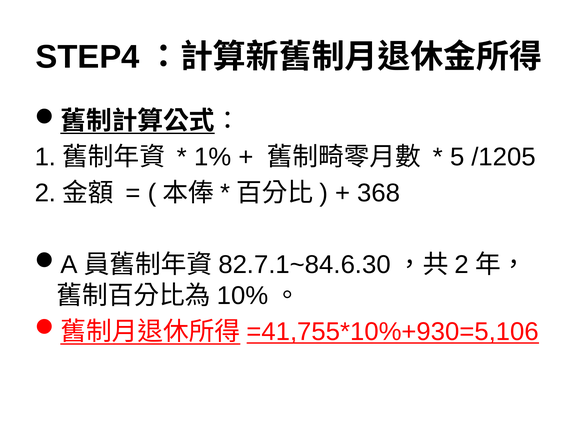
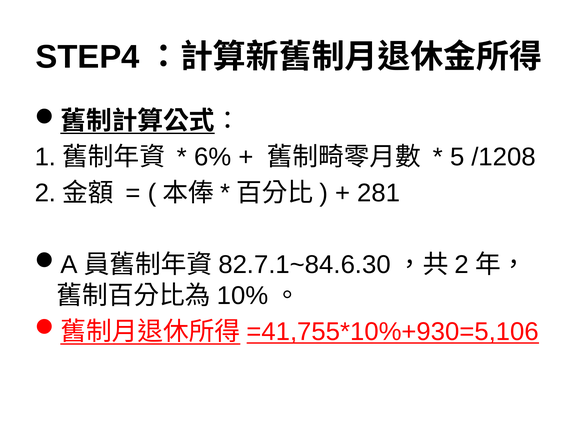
1%: 1% -> 6%
/1205: /1205 -> /1208
368: 368 -> 281
